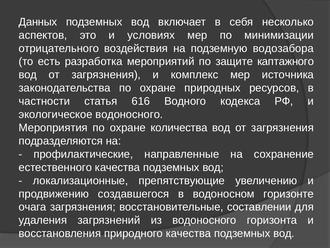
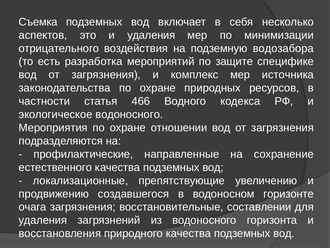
Данных: Данных -> Съемка
и условиях: условиях -> удаления
каптажного: каптажного -> специфике
616: 616 -> 466
количества: количества -> отношении
